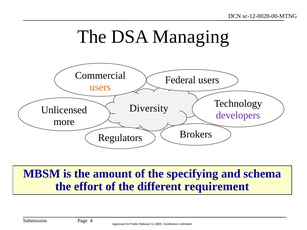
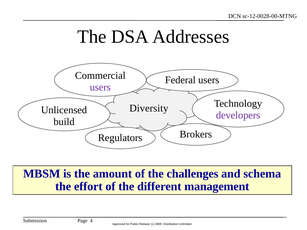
Managing: Managing -> Addresses
users at (100, 87) colour: orange -> purple
more: more -> build
specifying: specifying -> challenges
requirement: requirement -> management
